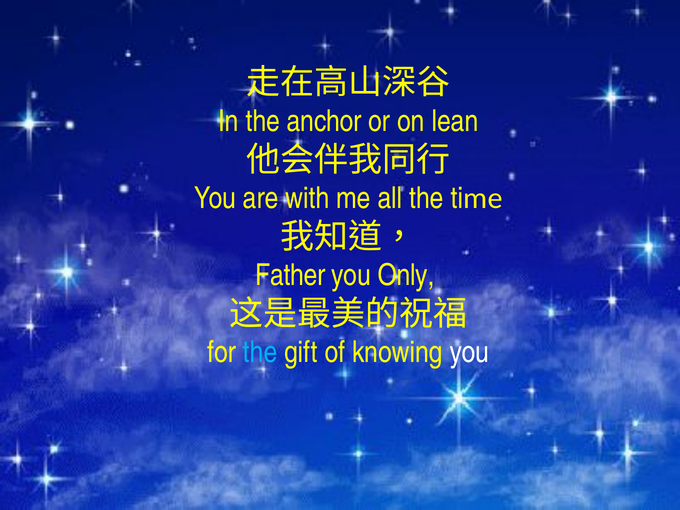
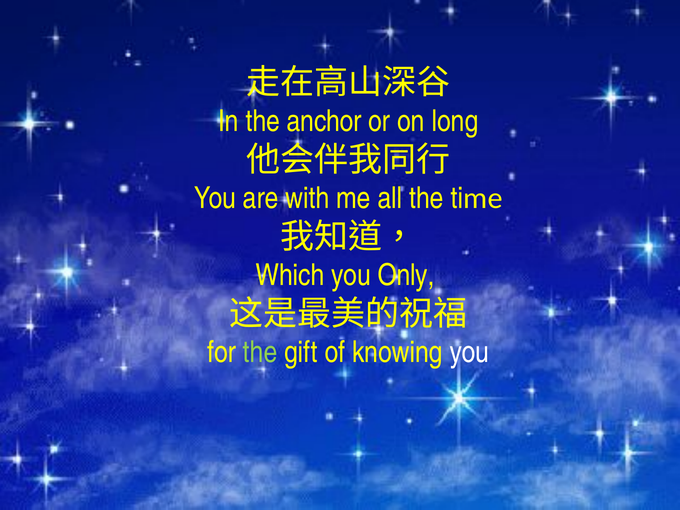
lean: lean -> long
Father: Father -> Which
the at (260, 352) colour: light blue -> light green
